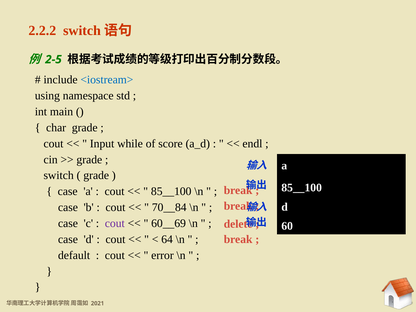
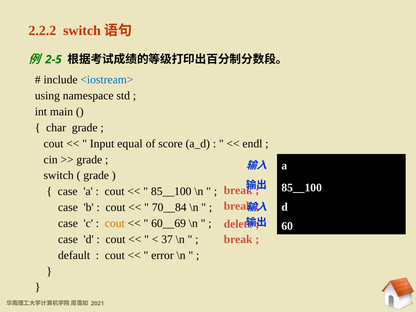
while: while -> equal
cout at (115, 223) colour: purple -> orange
64: 64 -> 37
